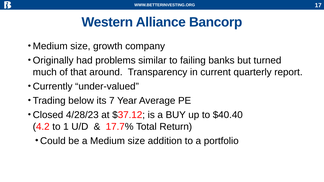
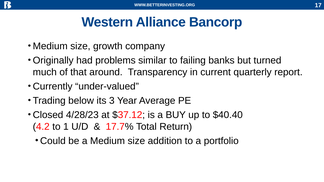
7: 7 -> 3
